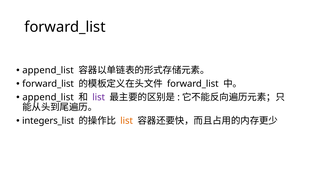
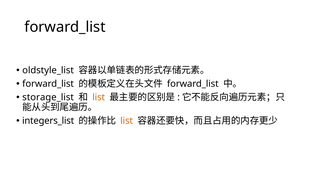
append_list at (48, 70): append_list -> oldstyle_list
append_list at (48, 97): append_list -> storage_list
list at (99, 97) colour: purple -> orange
